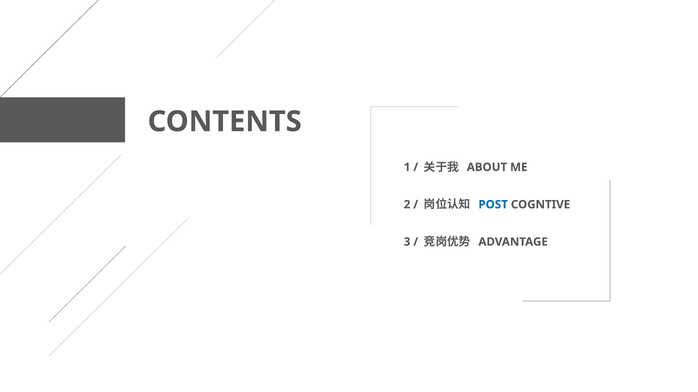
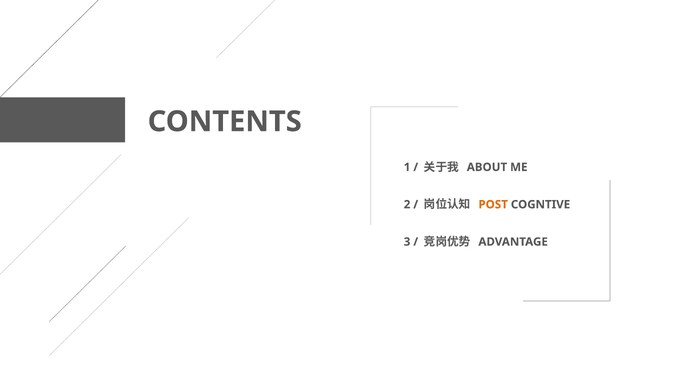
POST colour: blue -> orange
